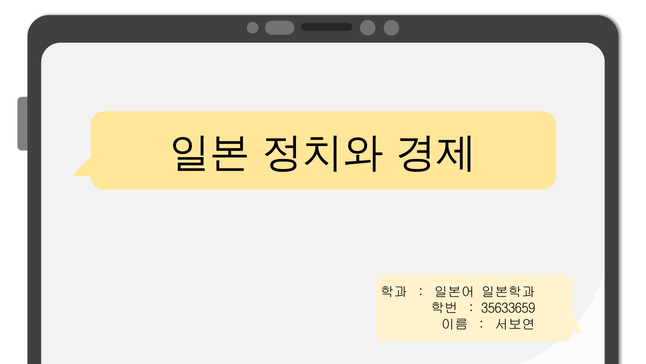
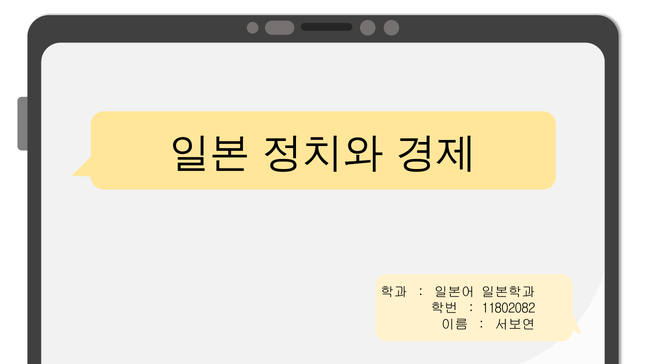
35633659: 35633659 -> 11802082
